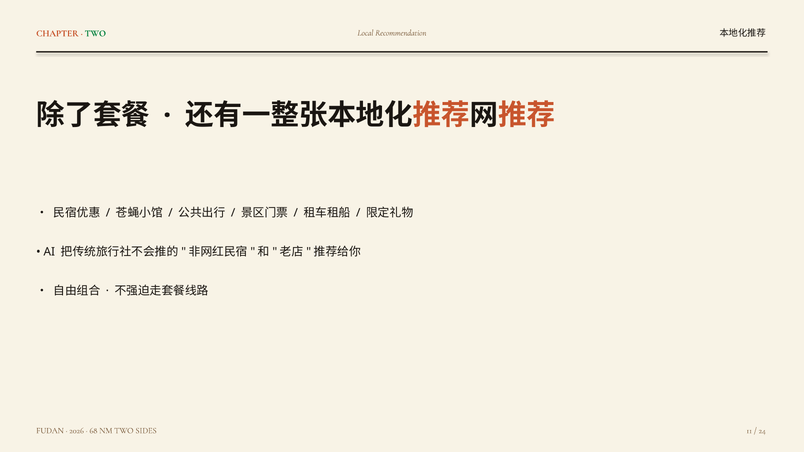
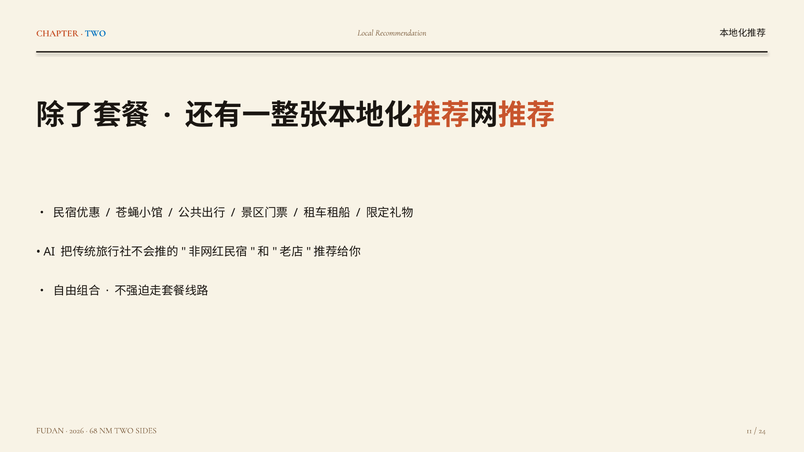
TWO at (95, 33) colour: green -> blue
